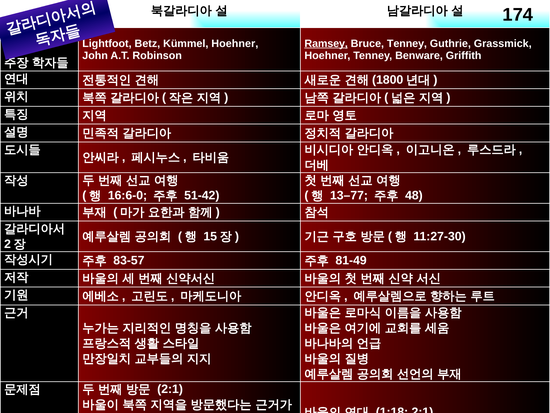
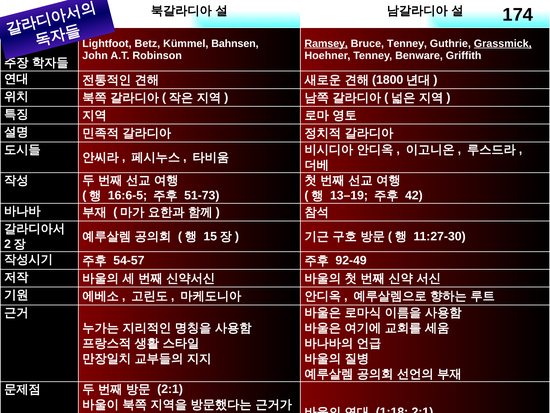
Kümmel Hoehner: Hoehner -> Bahnsen
Grassmick underline: none -> present
16:6-0: 16:6-0 -> 16:6-5
51-42: 51-42 -> 51-73
13–77: 13–77 -> 13–19
48: 48 -> 42
83-57: 83-57 -> 54-57
81-49: 81-49 -> 92-49
